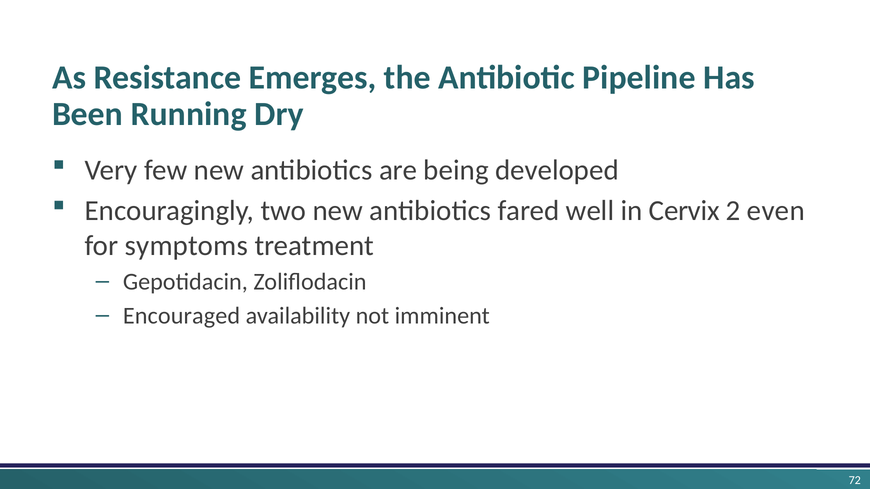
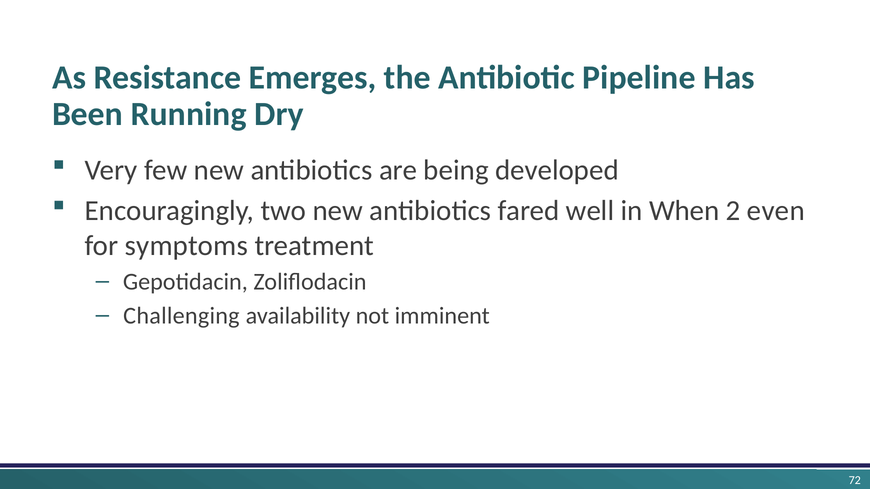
Cervix: Cervix -> When
Encouraged: Encouraged -> Challenging
